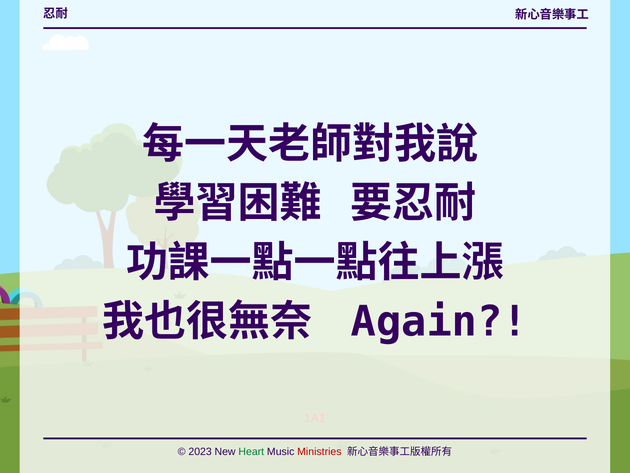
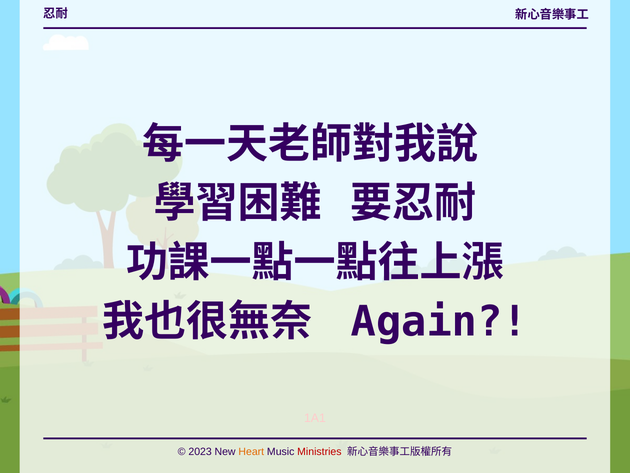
Heart colour: green -> orange
